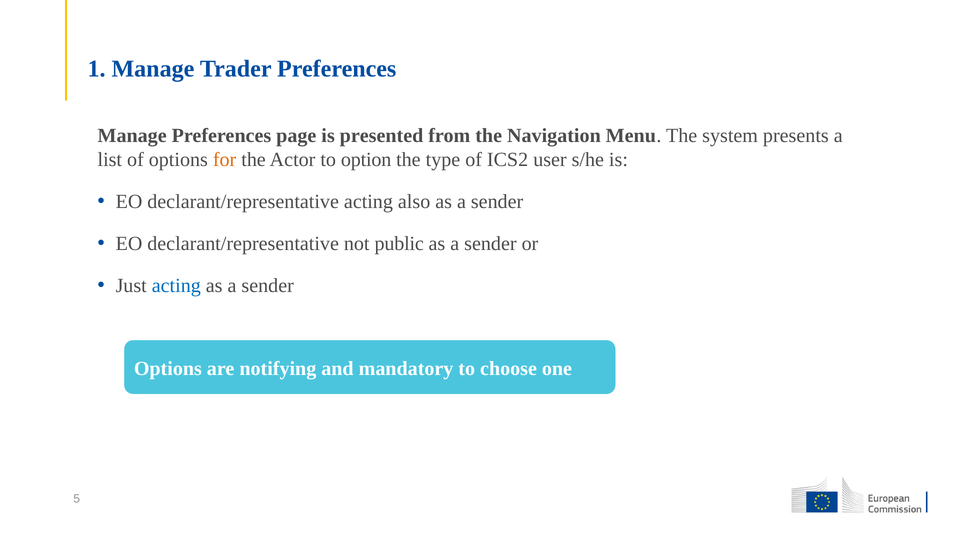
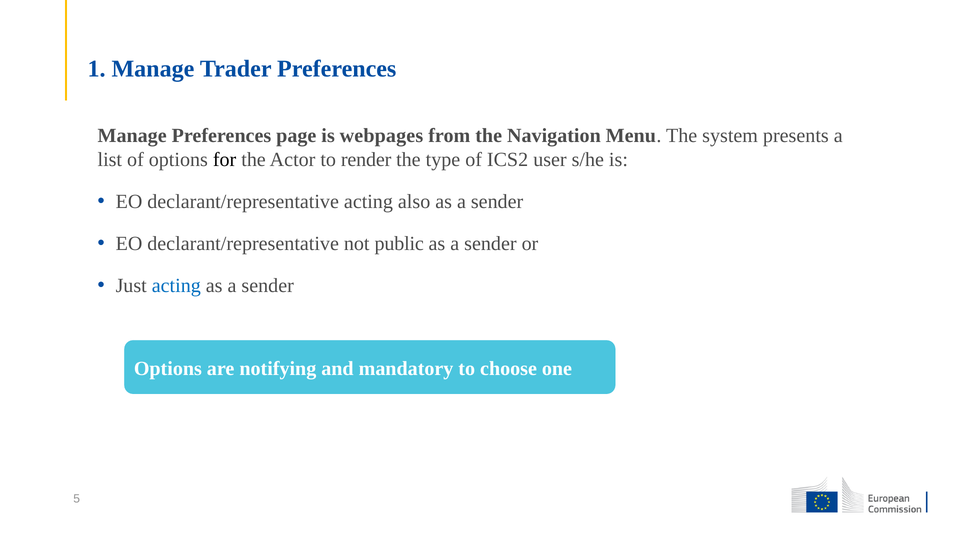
presented: presented -> webpages
for colour: orange -> black
option: option -> render
